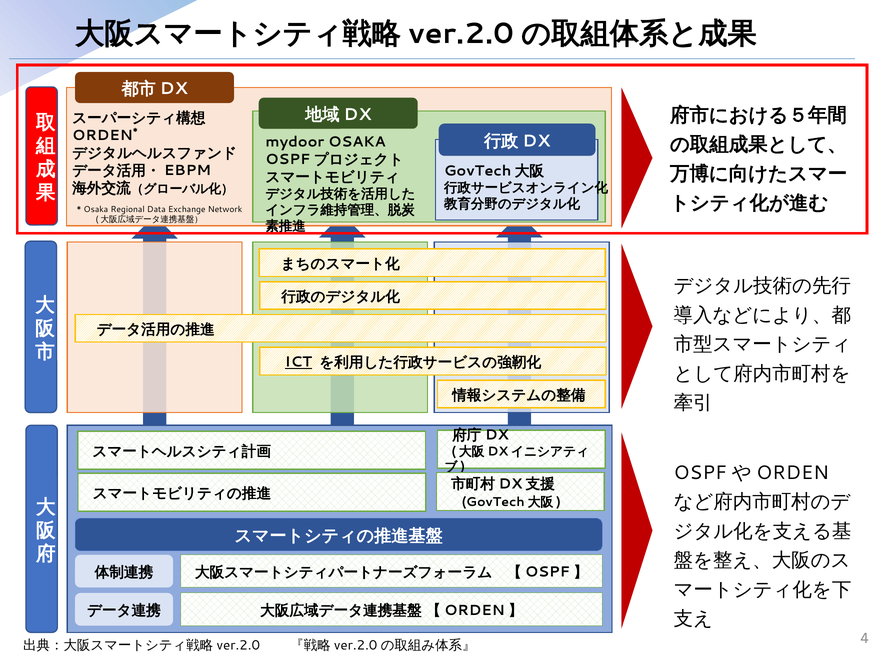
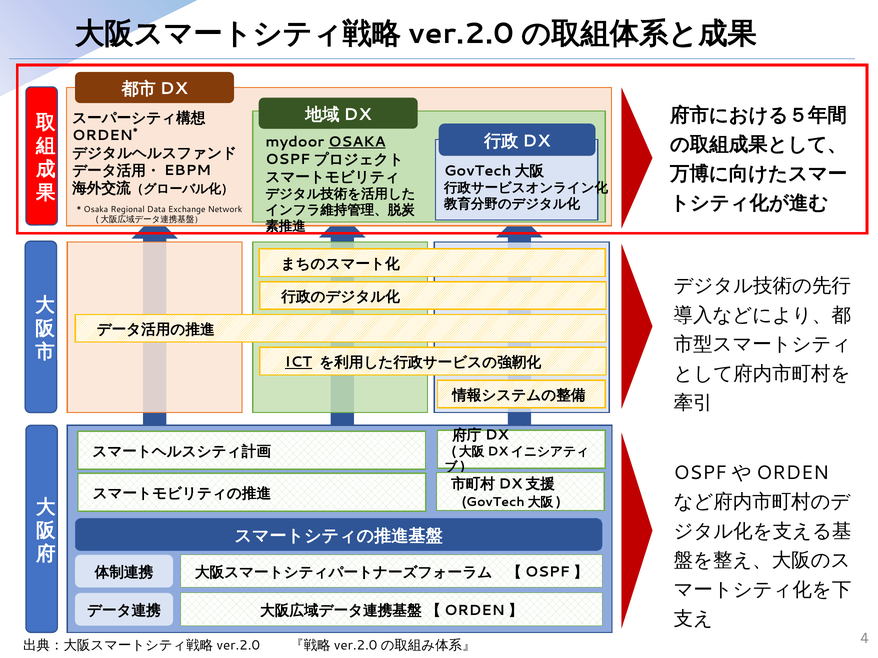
OSAKA at (357, 142) underline: none -> present
